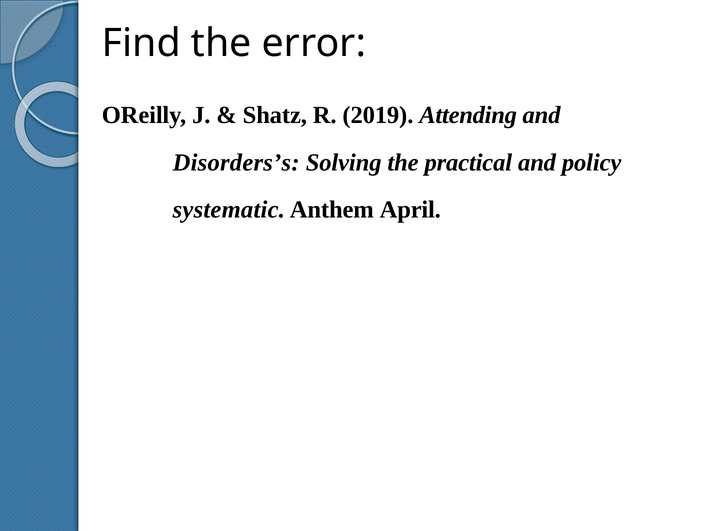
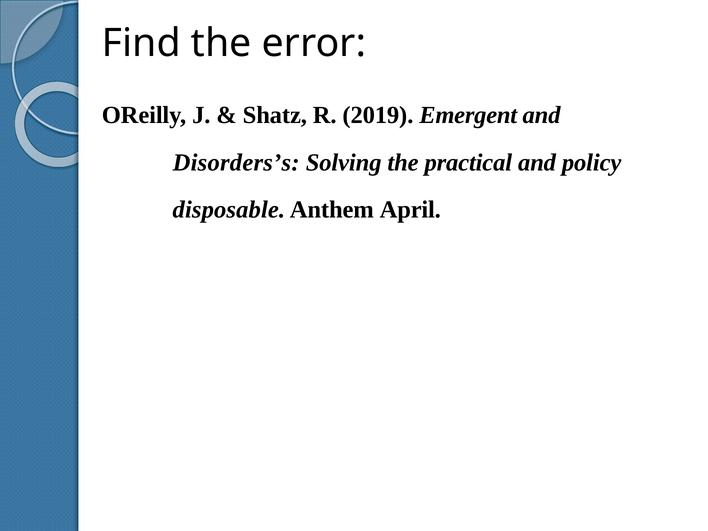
Attending: Attending -> Emergent
systematic: systematic -> disposable
